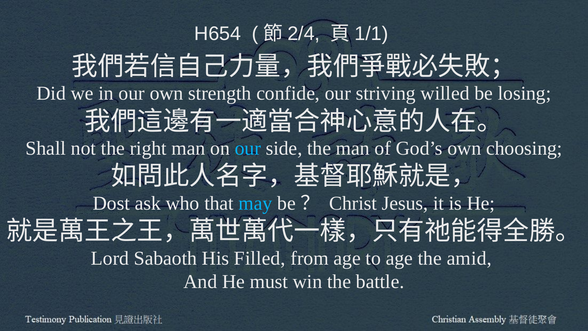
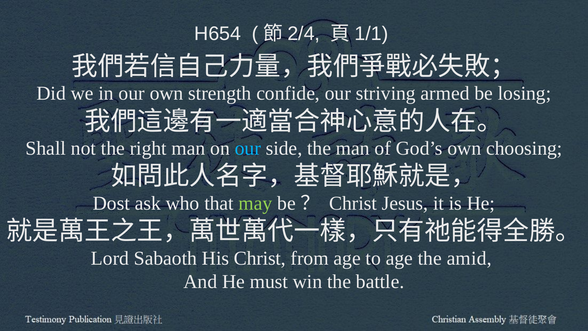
willed: willed -> armed
may colour: light blue -> light green
His Filled: Filled -> Christ
